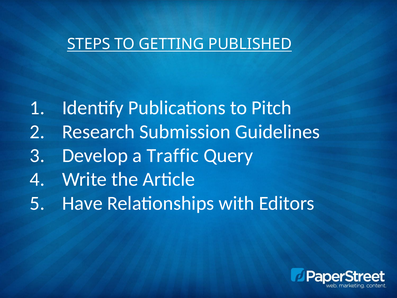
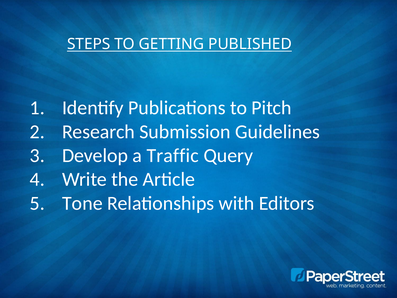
Have: Have -> Tone
